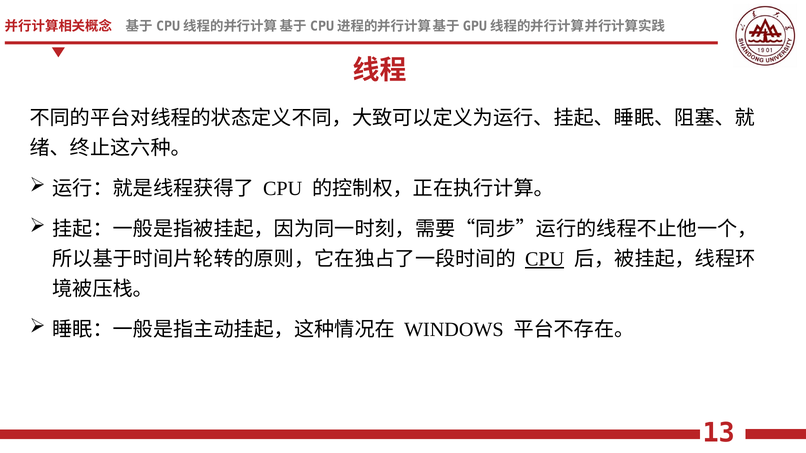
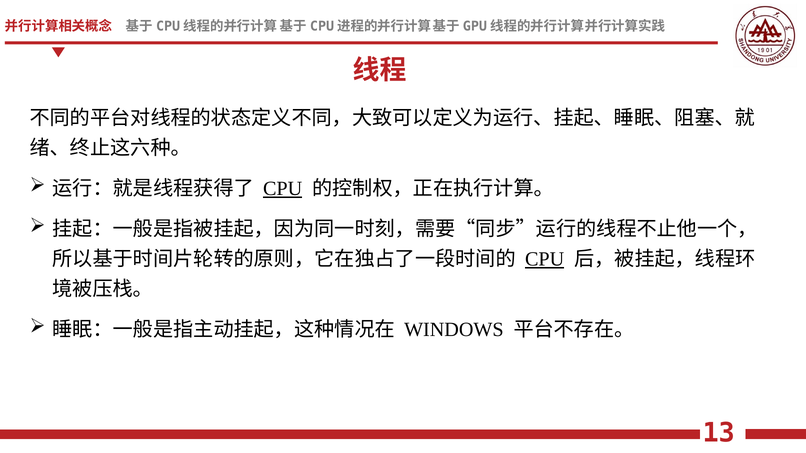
CPU at (283, 189) underline: none -> present
